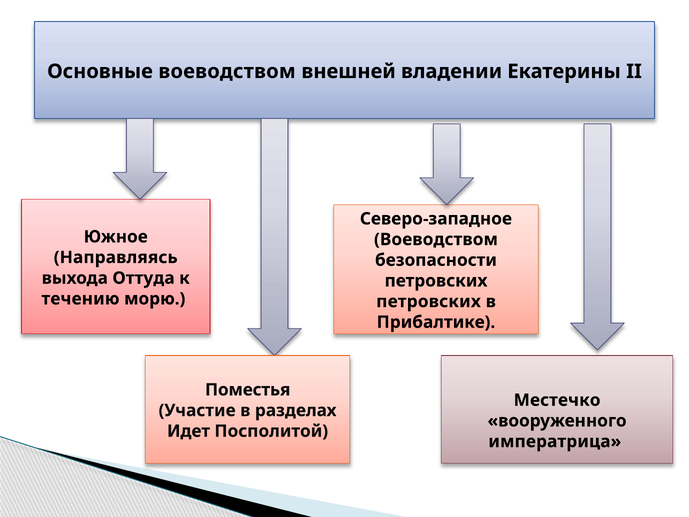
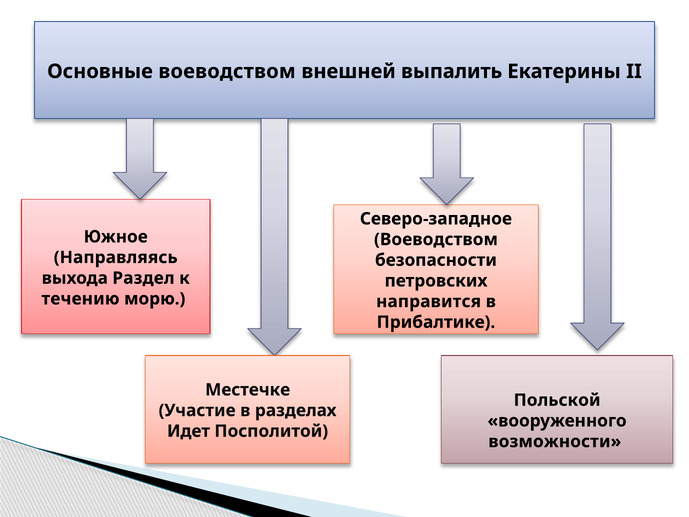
владении: владении -> выпалить
Оттуда: Оттуда -> Раздел
петровских at (429, 301): петровских -> направится
Поместья: Поместья -> Местечке
Местечко: Местечко -> Польской
императрица: императрица -> возможности
